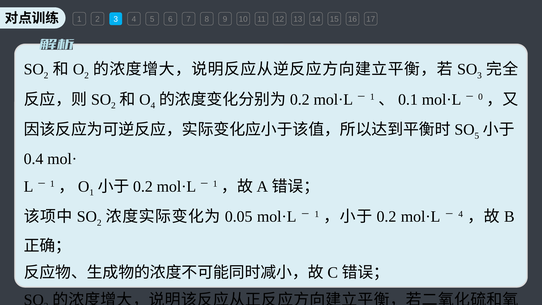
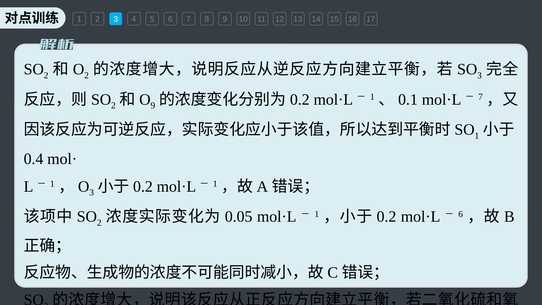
4 at (153, 106): 4 -> 9
0 at (481, 97): 0 -> 7
5 at (477, 136): 5 -> 1
1 at (92, 193): 1 -> 3
4 at (461, 214): 4 -> 6
